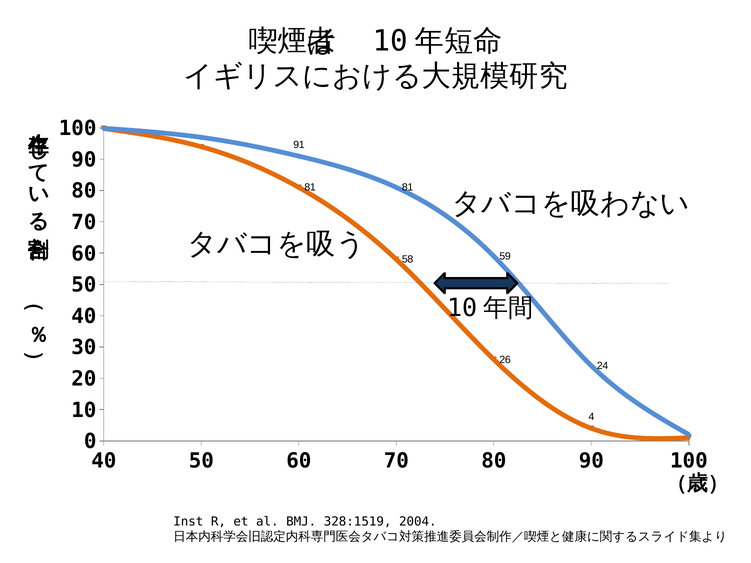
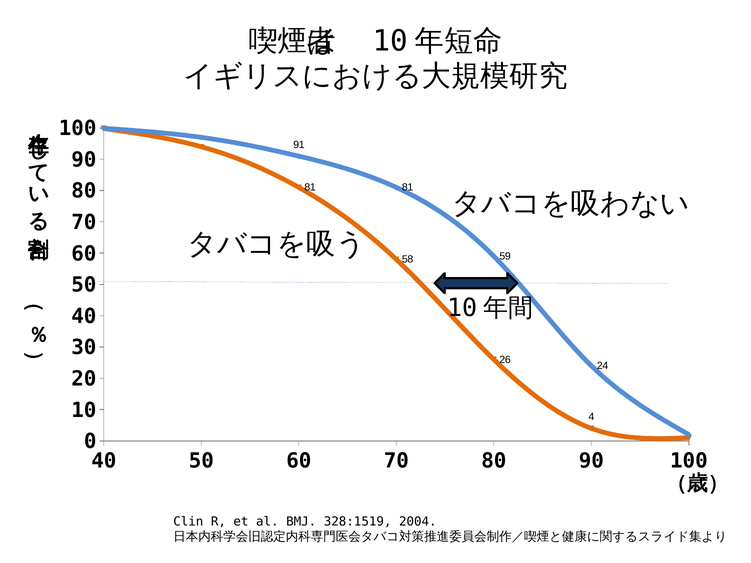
Inst: Inst -> Clin
